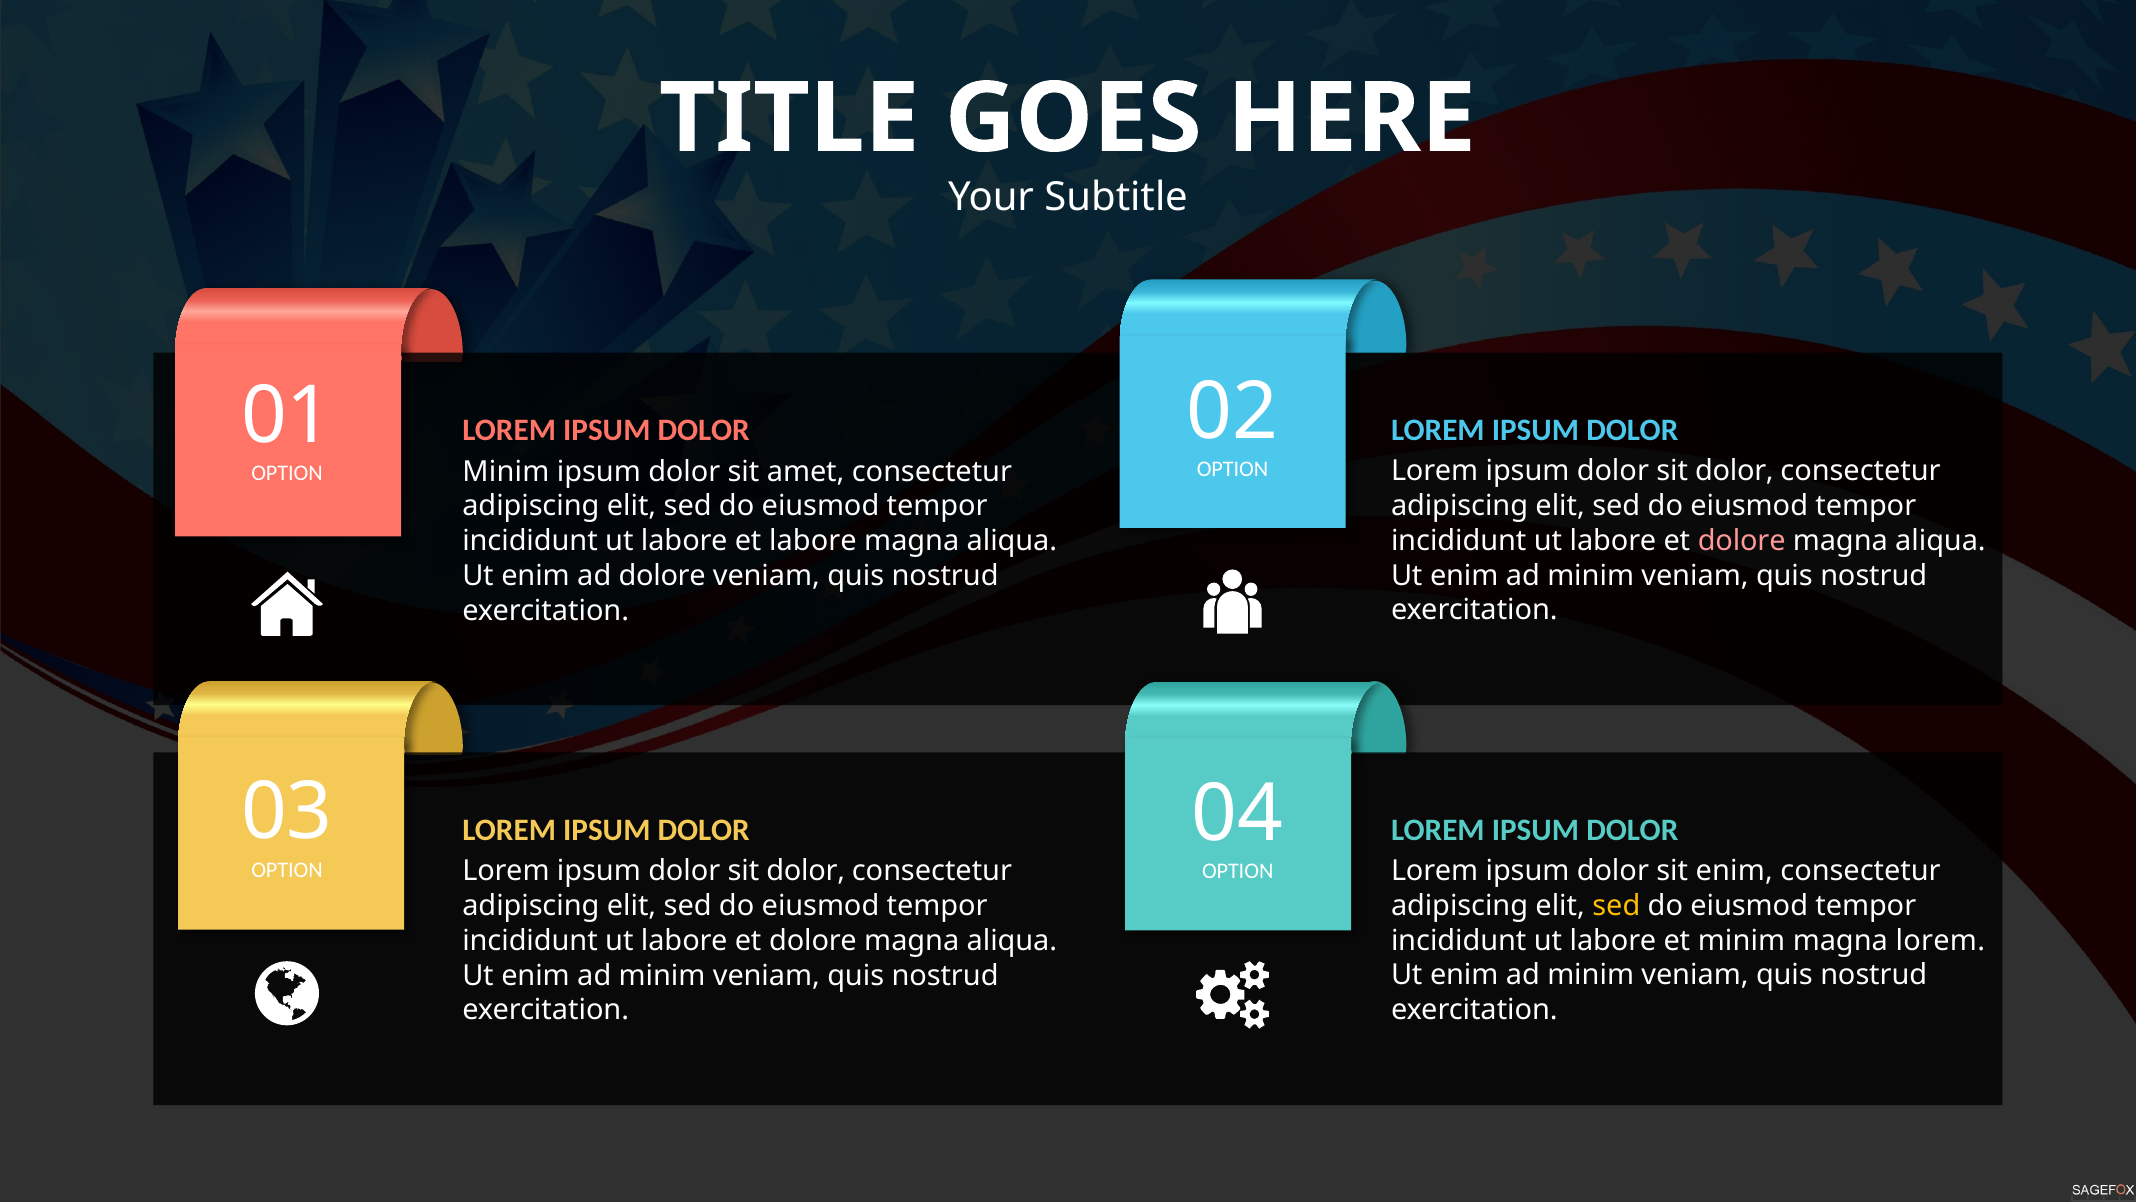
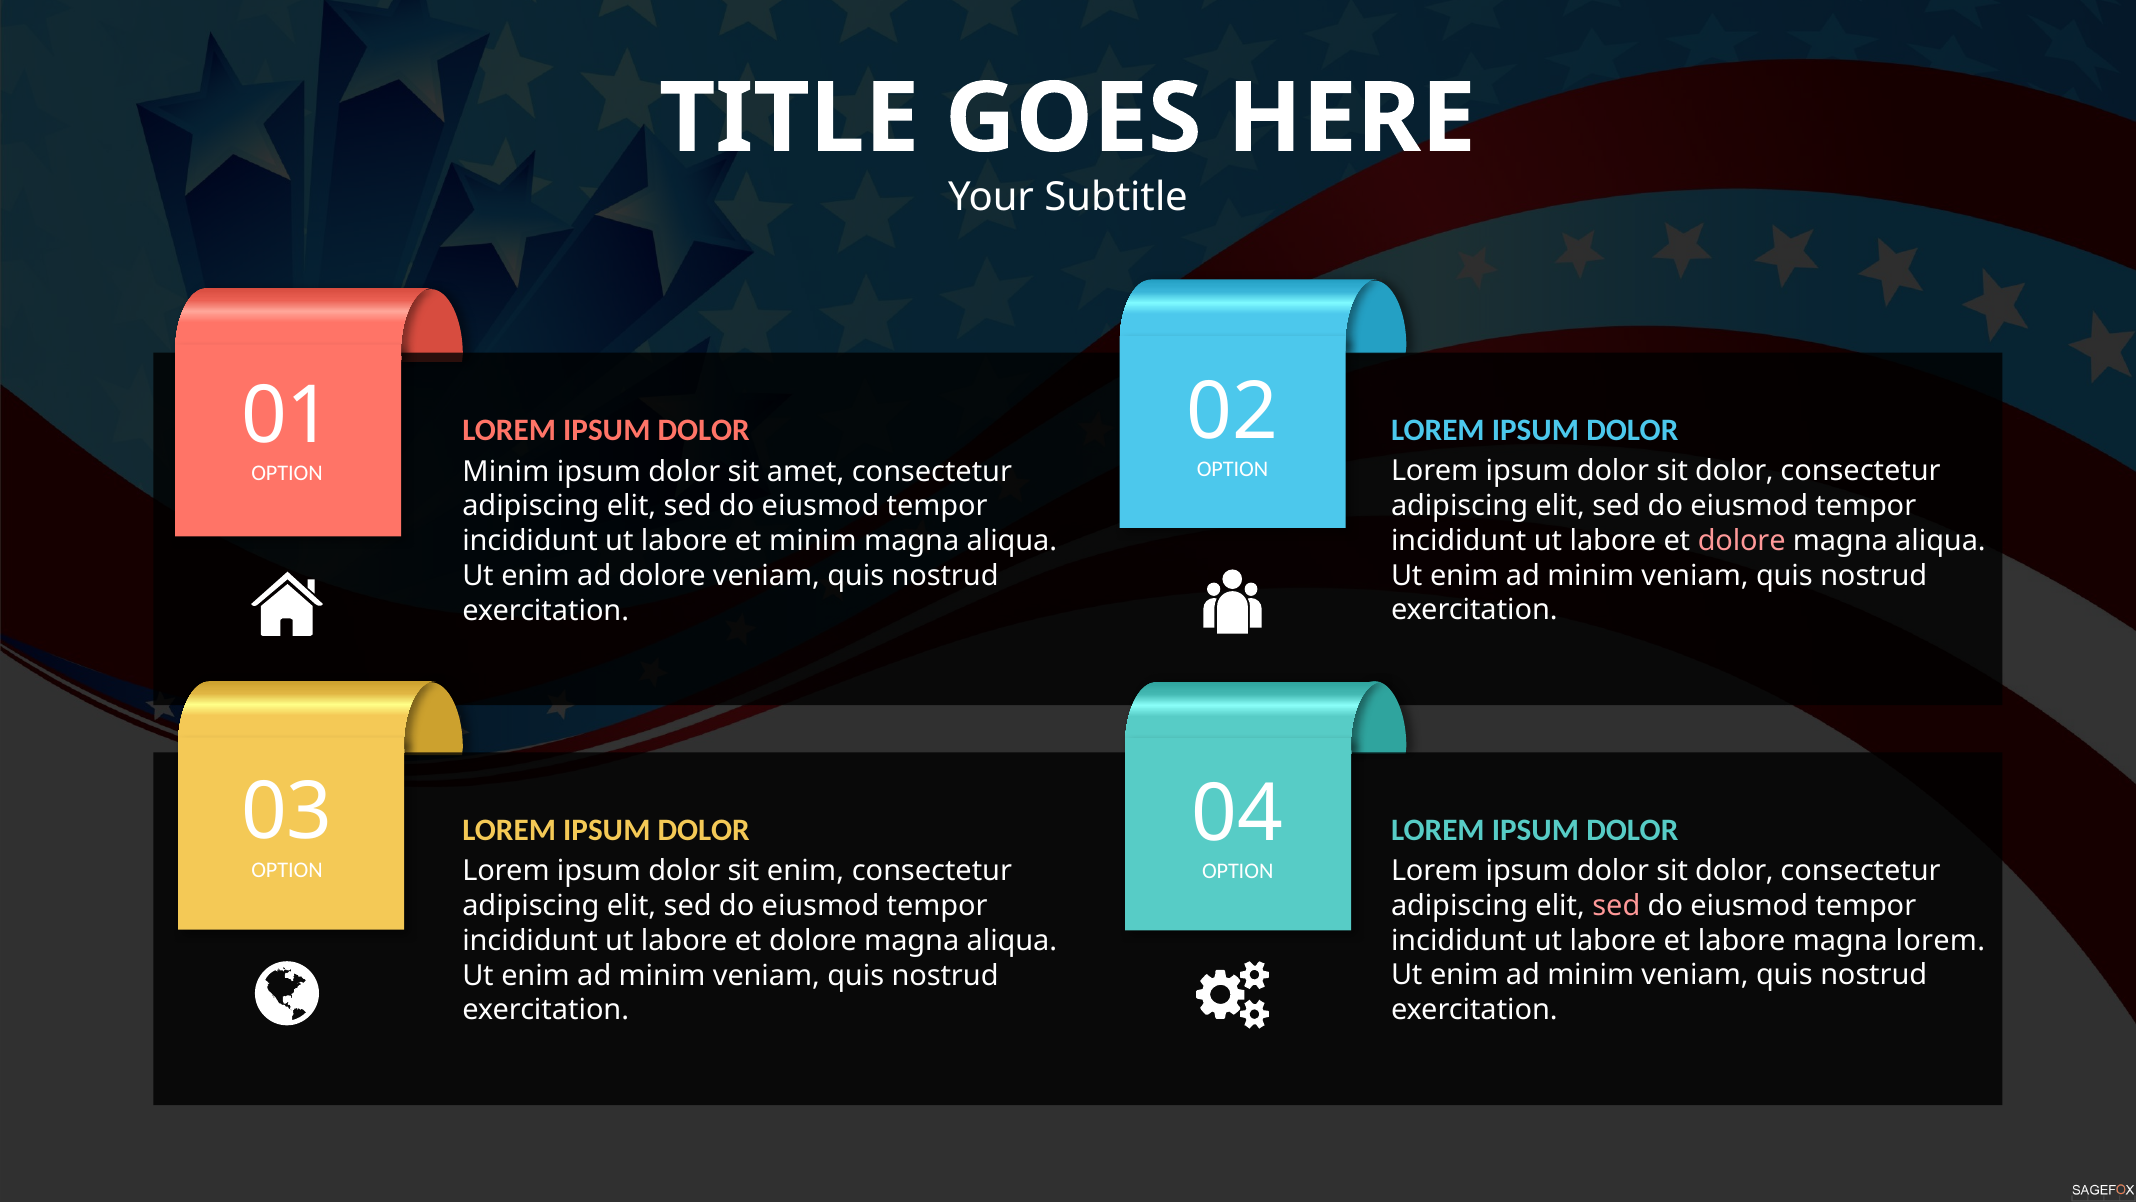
et labore: labore -> minim
dolor at (806, 871): dolor -> enim
enim at (1734, 871): enim -> dolor
sed at (1616, 905) colour: yellow -> pink
et minim: minim -> labore
